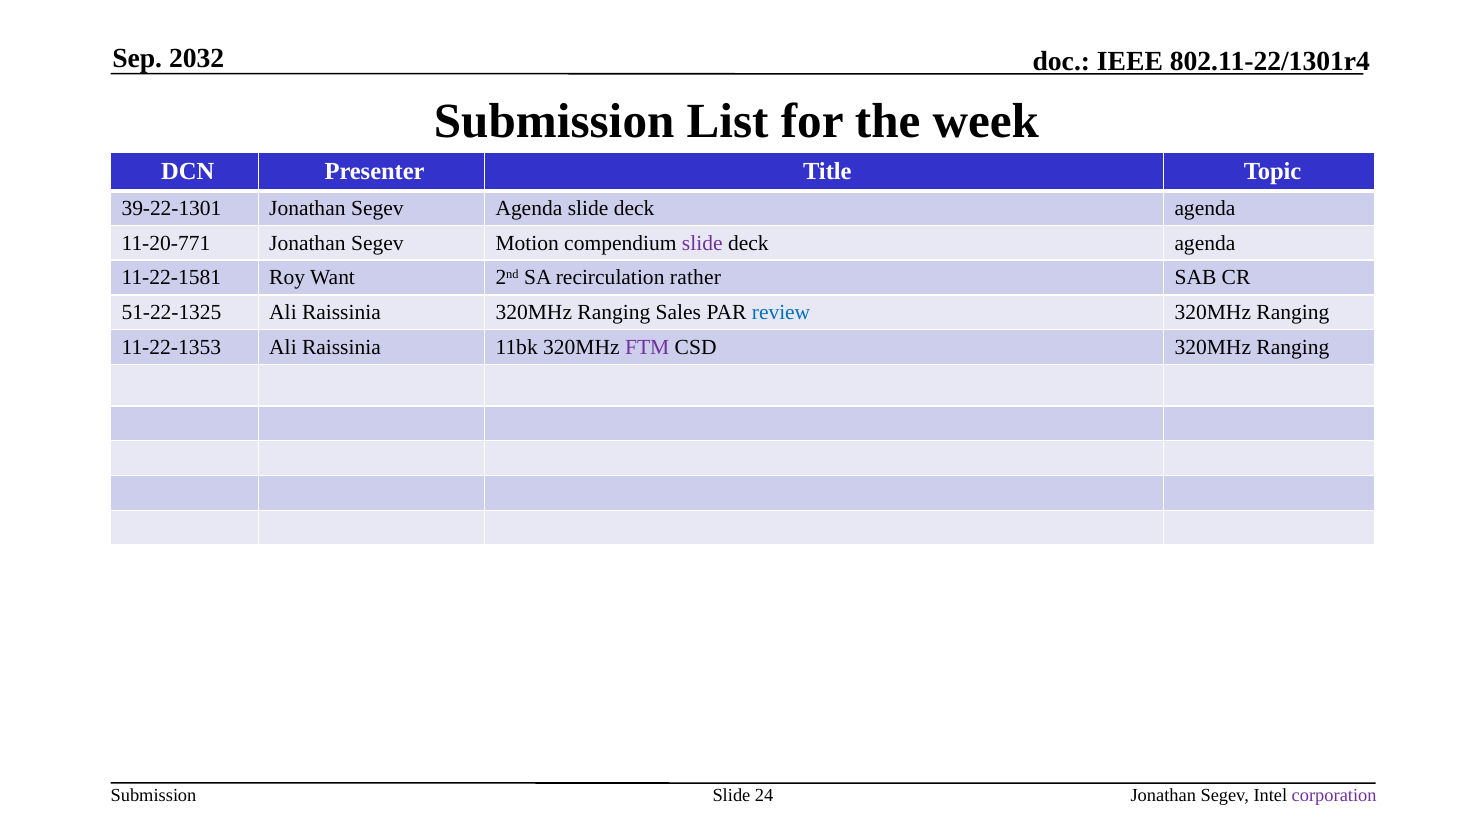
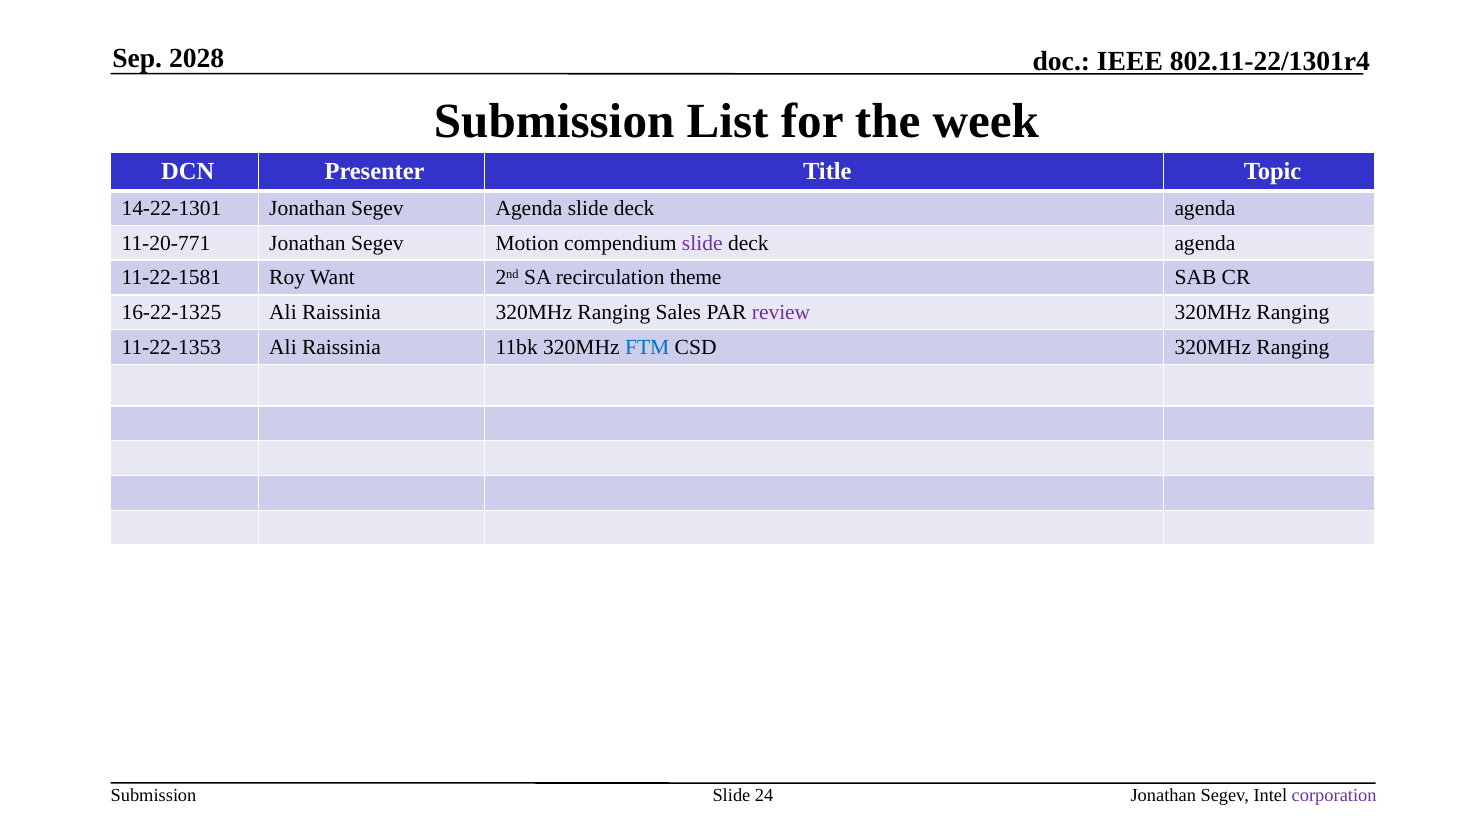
2032: 2032 -> 2028
39-22-1301: 39-22-1301 -> 14-22-1301
rather: rather -> theme
51-22-1325: 51-22-1325 -> 16-22-1325
review colour: blue -> purple
FTM colour: purple -> blue
